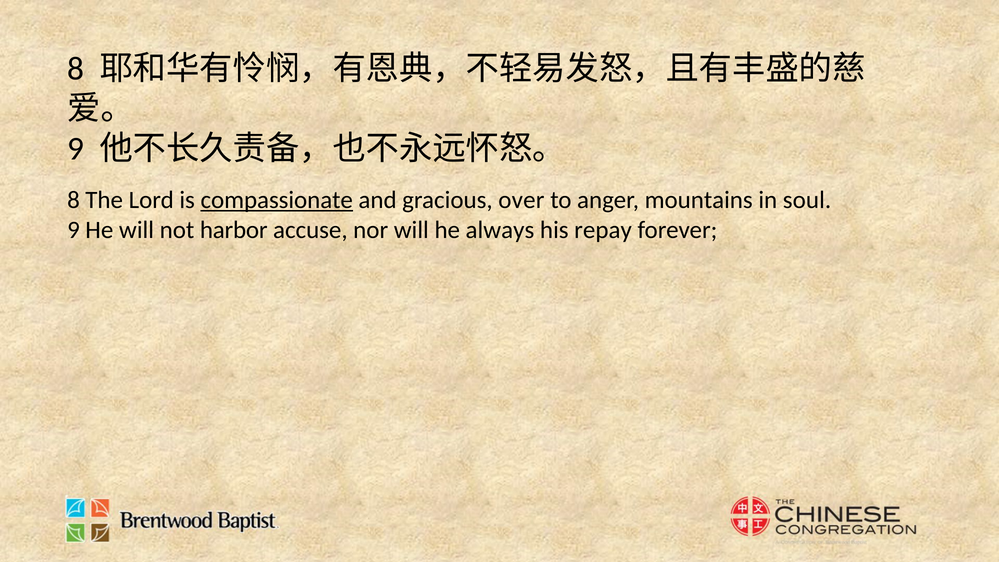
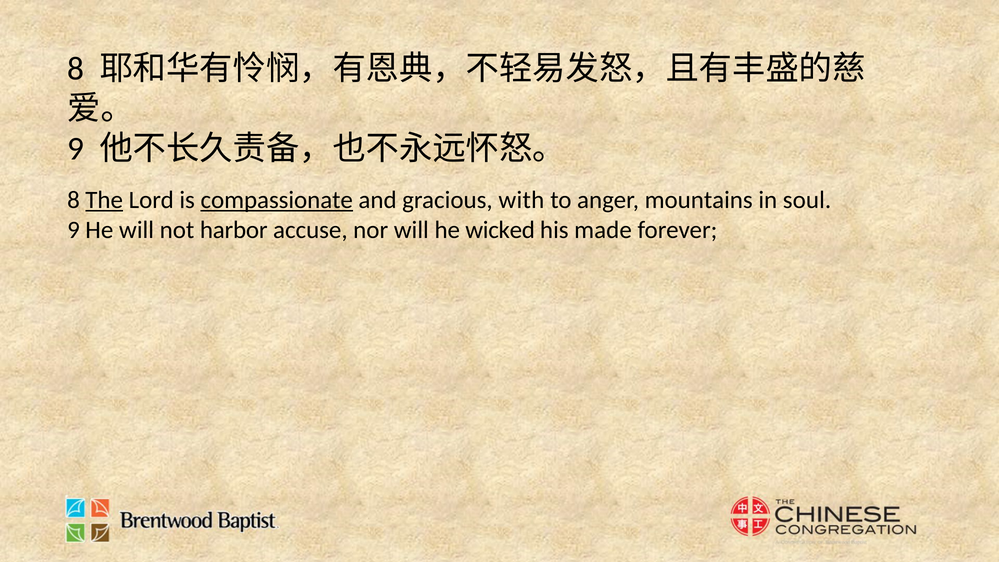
The underline: none -> present
over: over -> with
always: always -> wicked
repay: repay -> made
